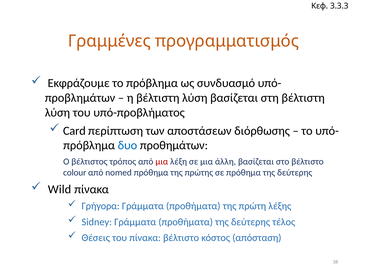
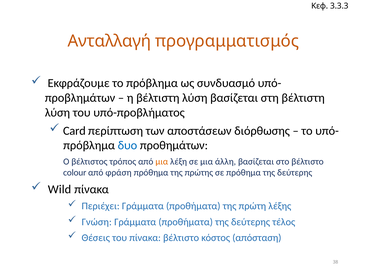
Γραμμένες: Γραμμένες -> Ανταλλαγή
μια at (162, 162) colour: red -> orange
nomed: nomed -> φράση
Γρήγορα: Γρήγορα -> Περιέχει
Sidney: Sidney -> Γνώση
